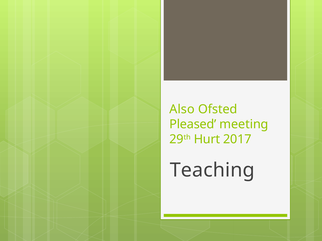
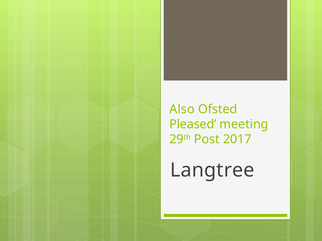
Hurt: Hurt -> Post
Teaching: Teaching -> Langtree
